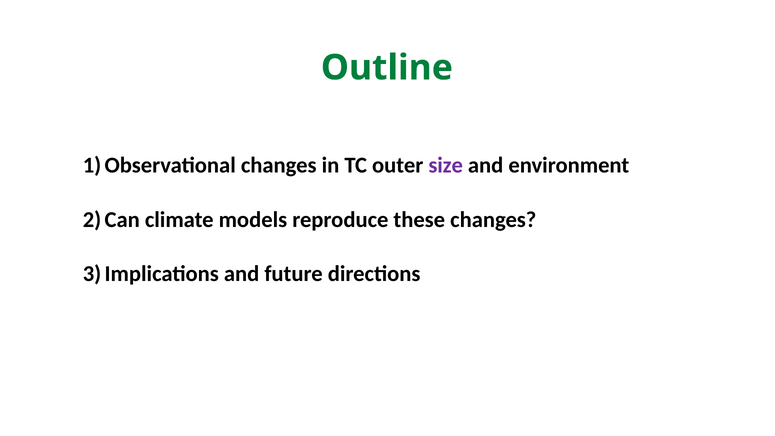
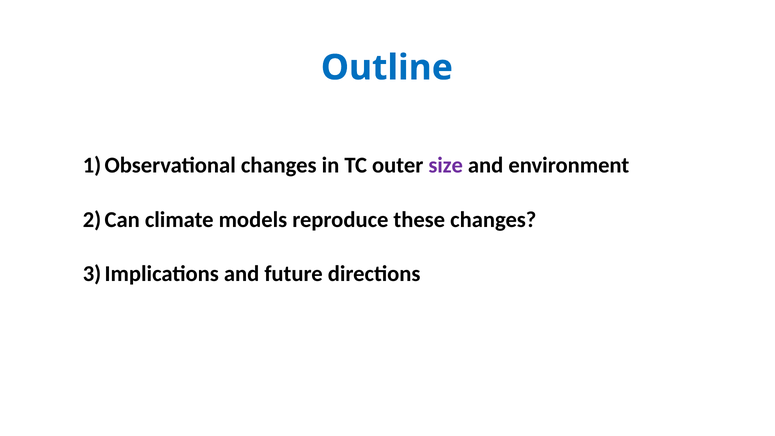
Outline colour: green -> blue
